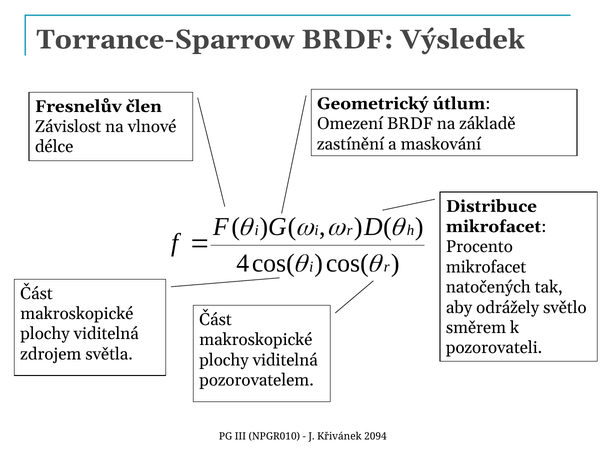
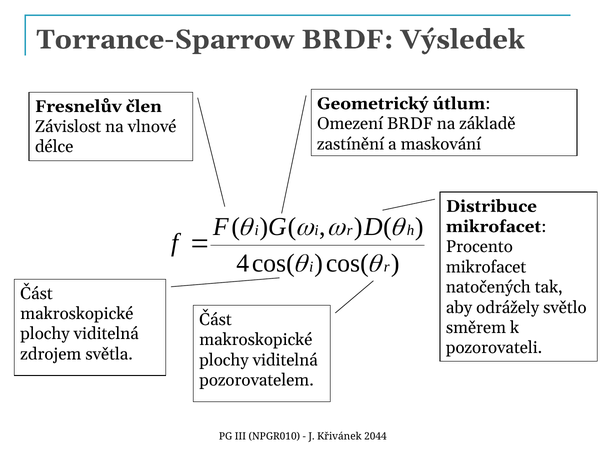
2094: 2094 -> 2044
